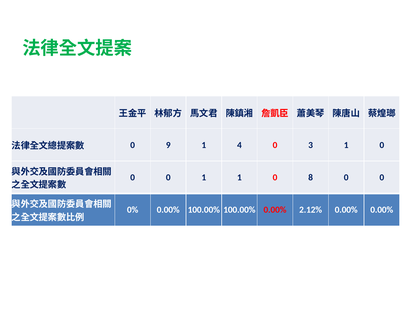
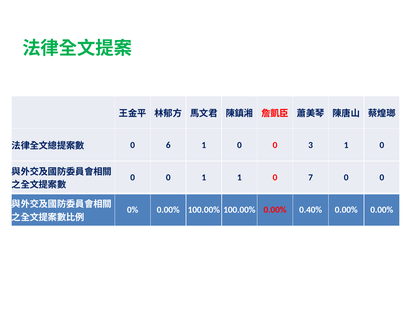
9: 9 -> 6
4 at (239, 145): 4 -> 0
8: 8 -> 7
2.12%: 2.12% -> 0.40%
